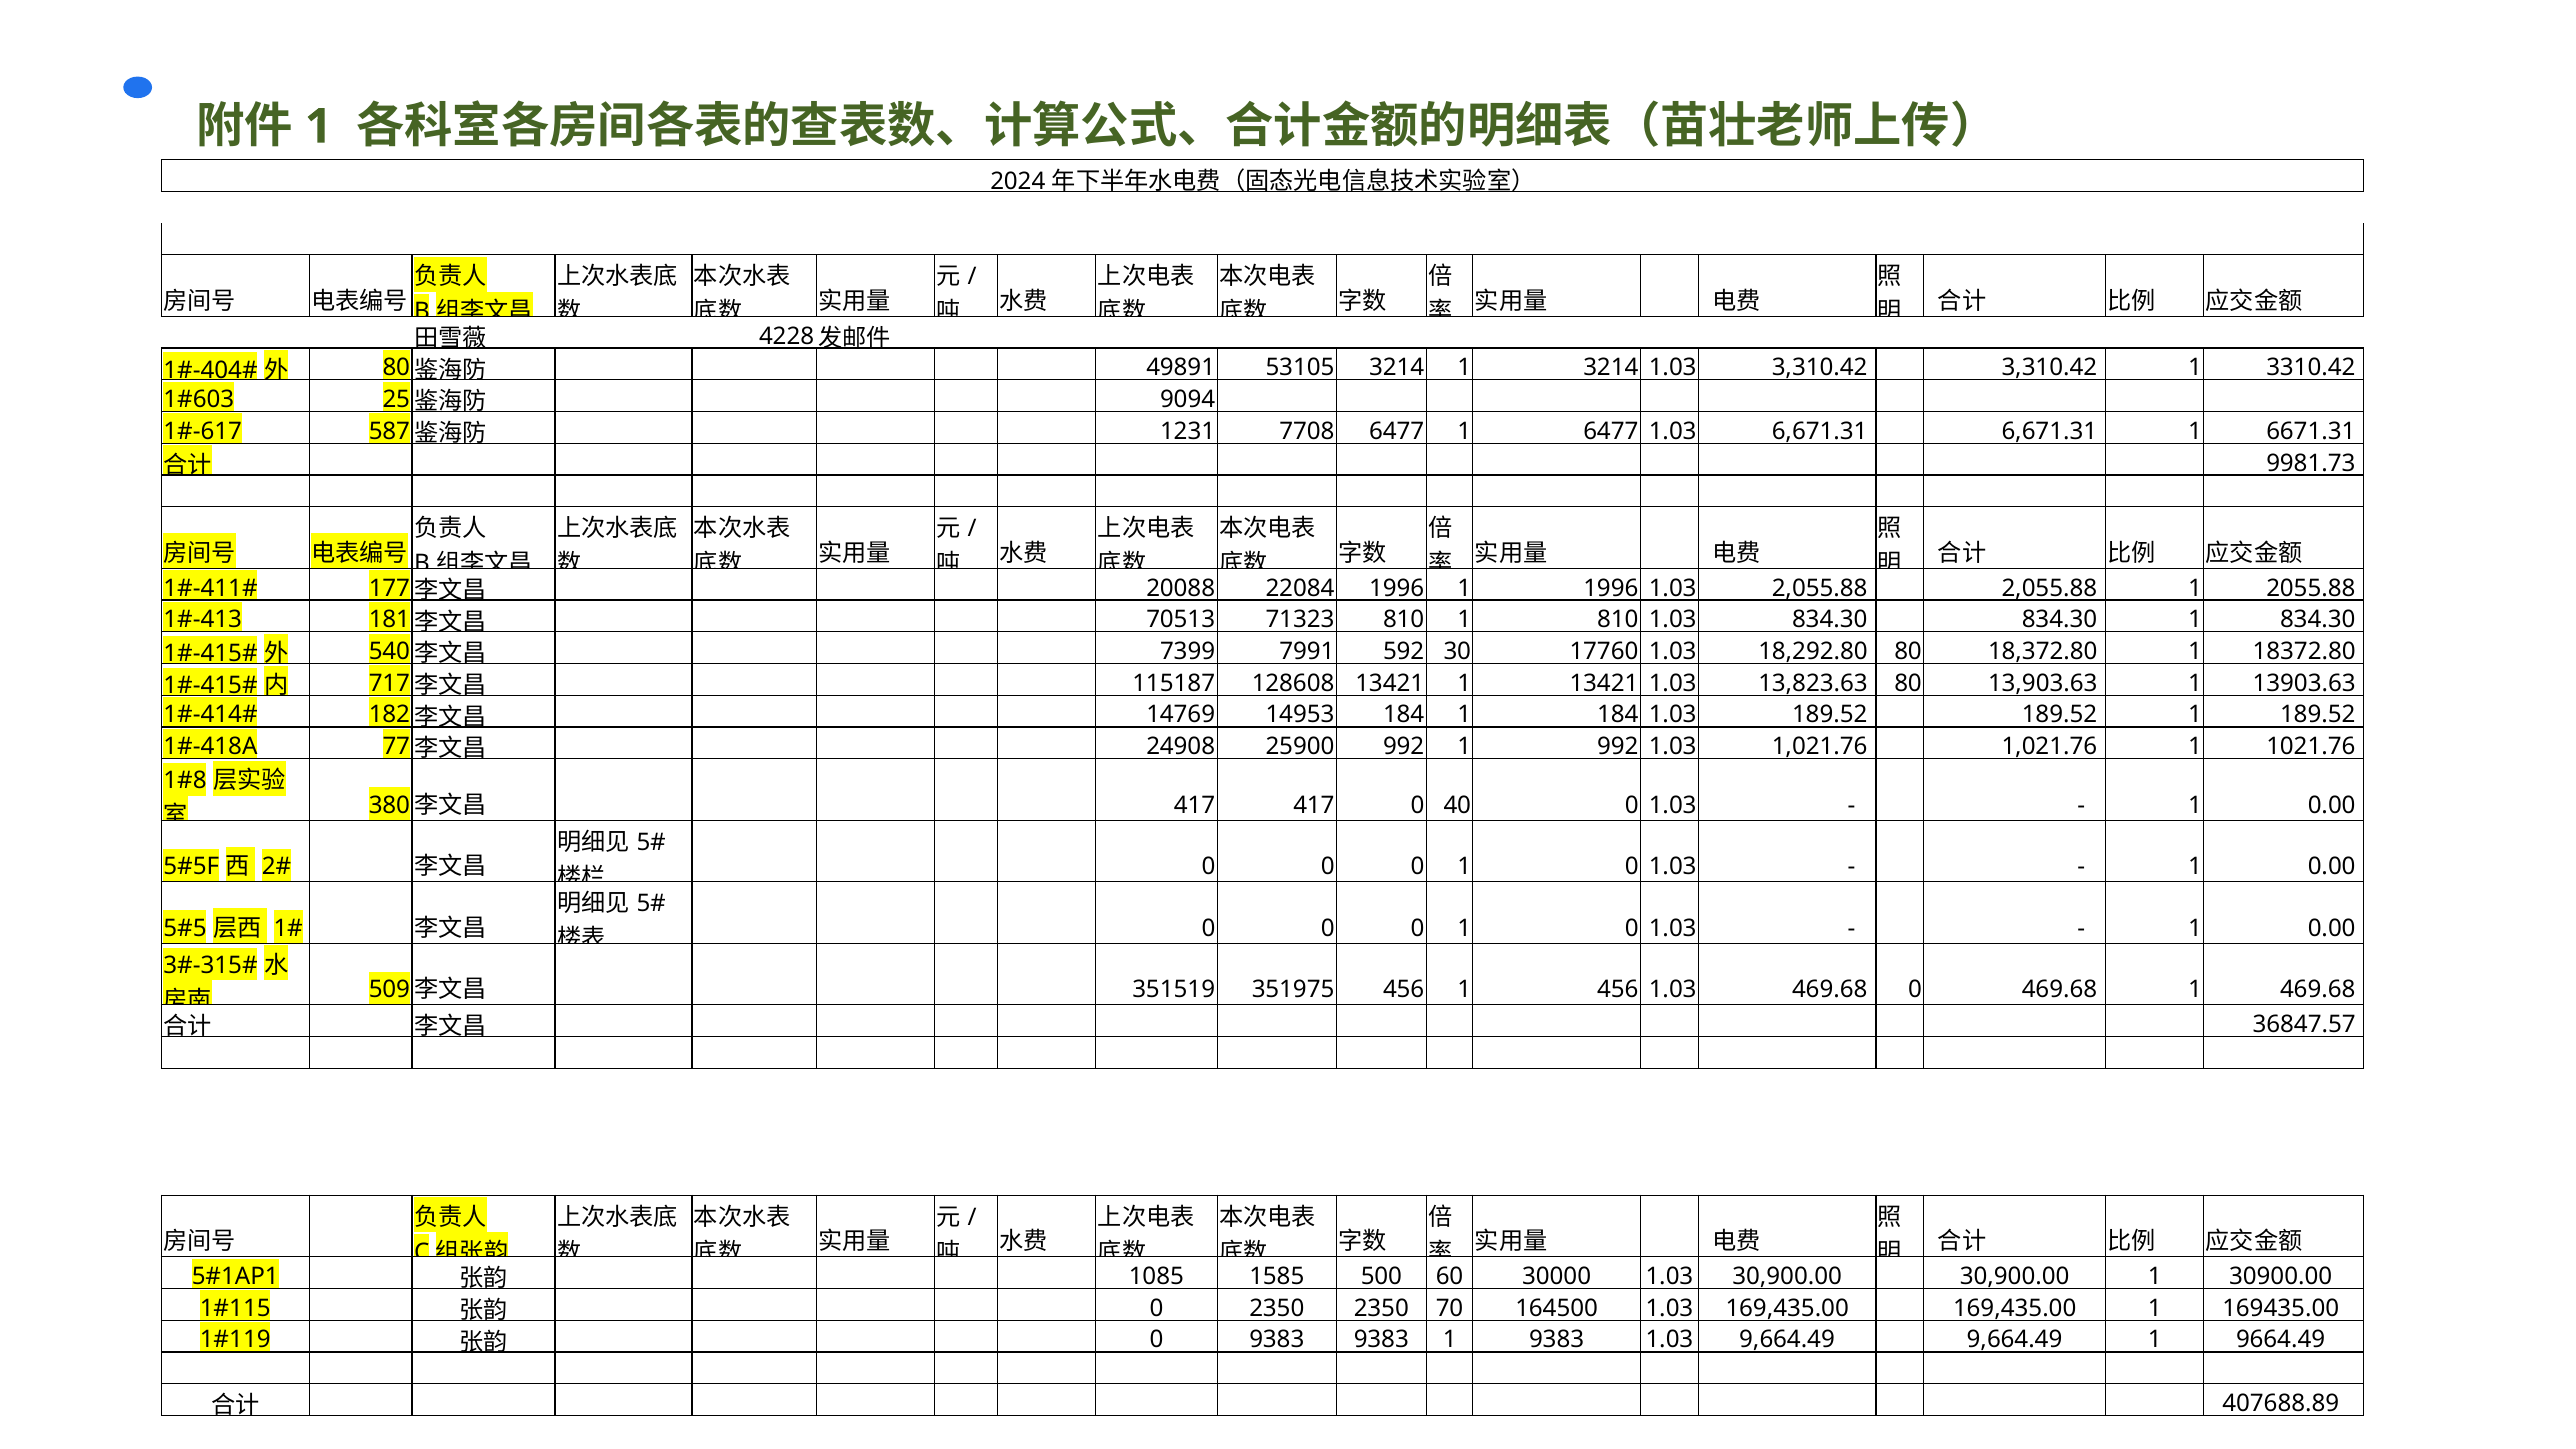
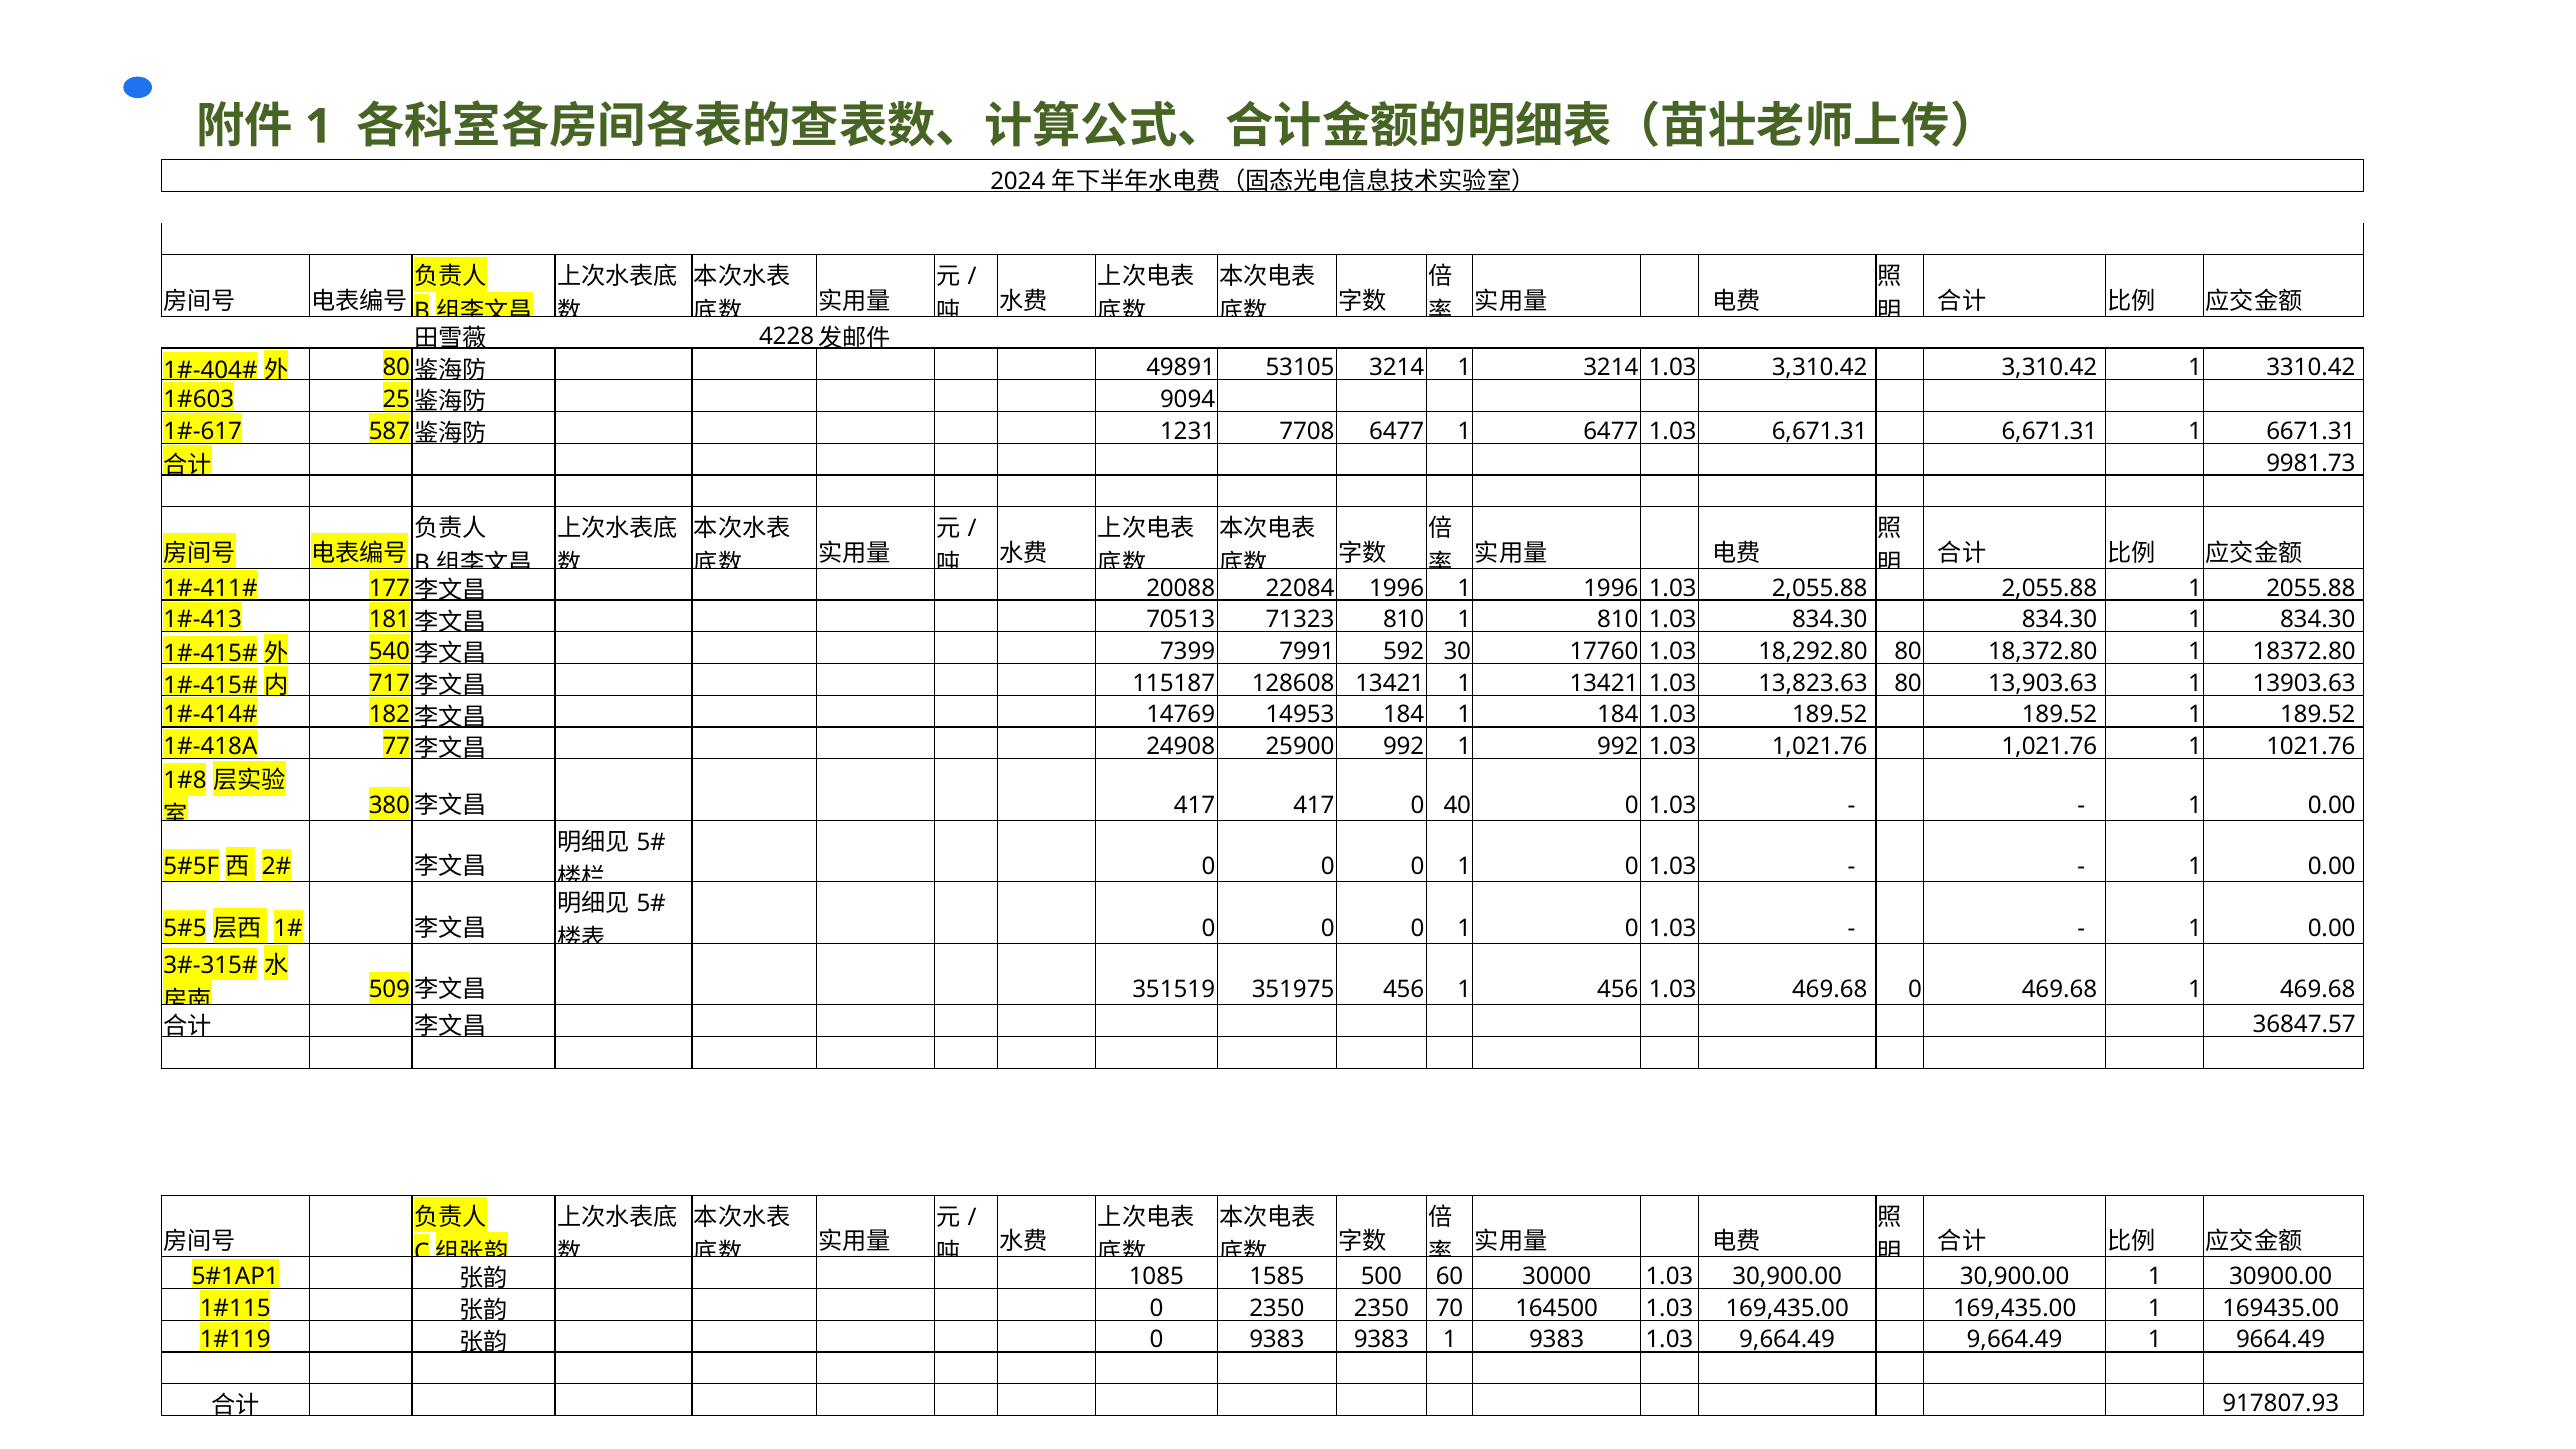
407688.89: 407688.89 -> 917807.93
